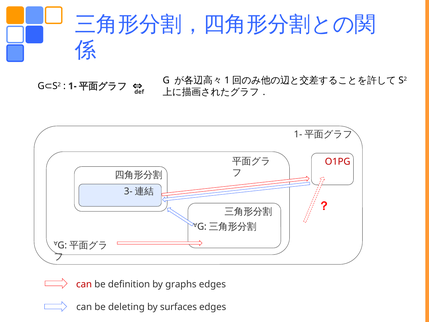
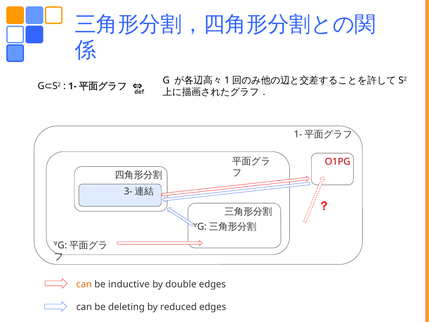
can at (84, 284) colour: red -> orange
definition: definition -> inductive
graphs: graphs -> double
surfaces: surfaces -> reduced
